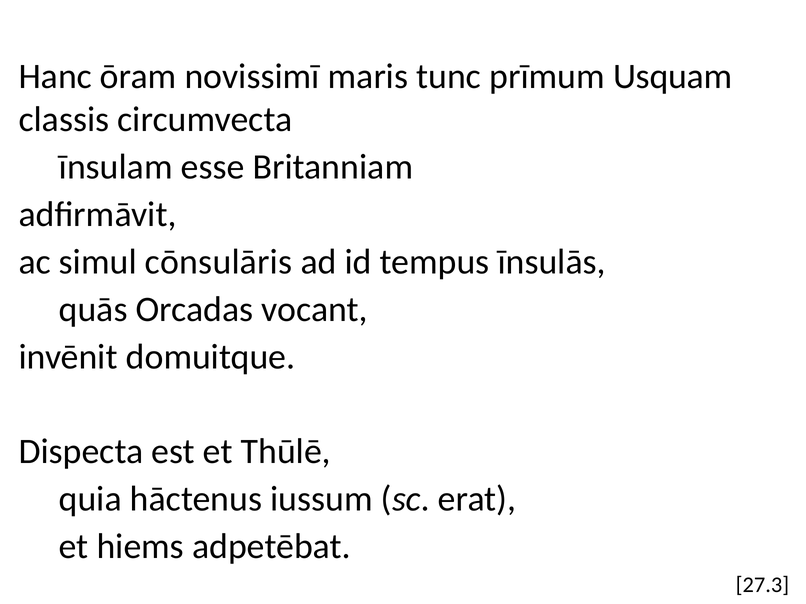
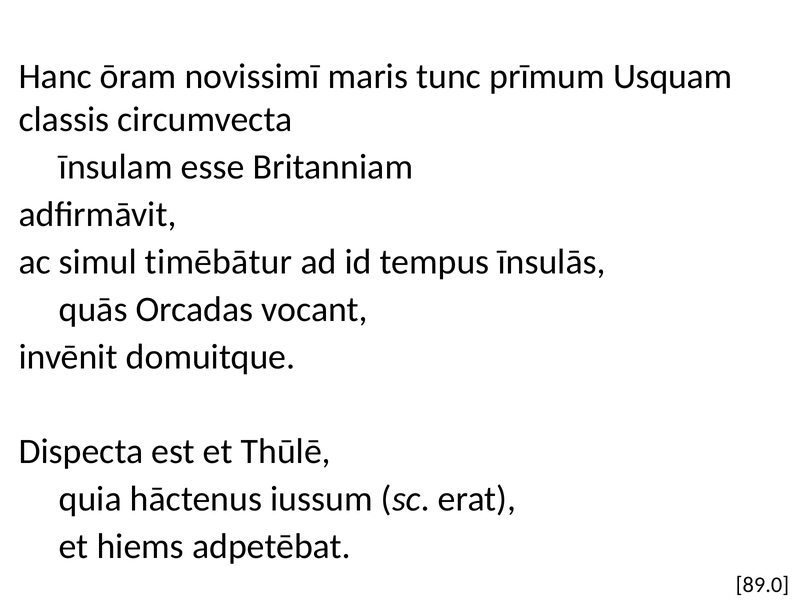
cōnsulāris: cōnsulāris -> timēbātur
27.3: 27.3 -> 89.0
